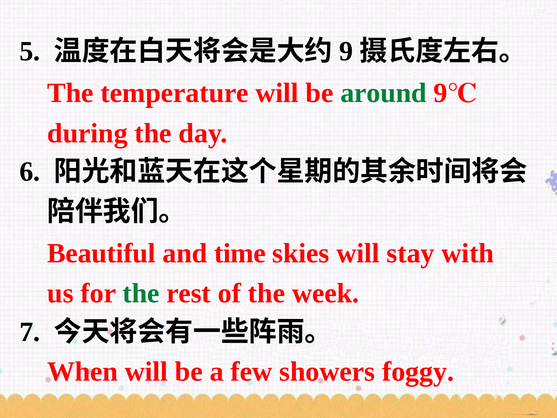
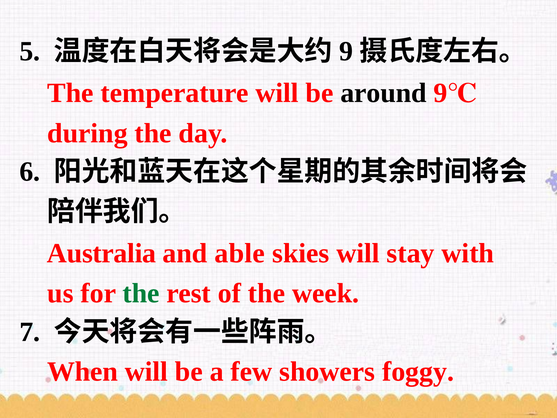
around colour: green -> black
Beautiful: Beautiful -> Australia
time: time -> able
